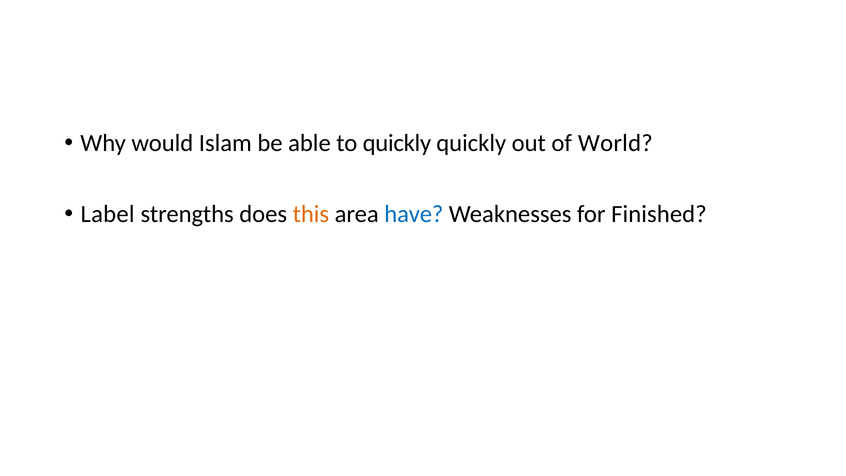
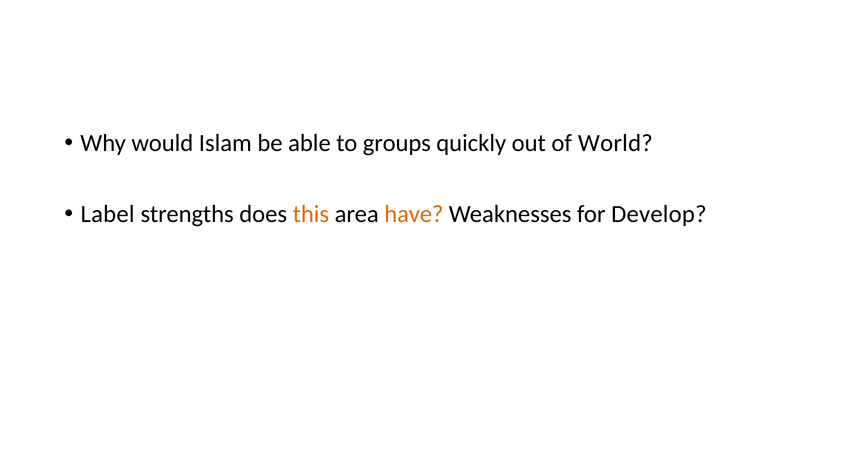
to quickly: quickly -> groups
have colour: blue -> orange
Finished: Finished -> Develop
